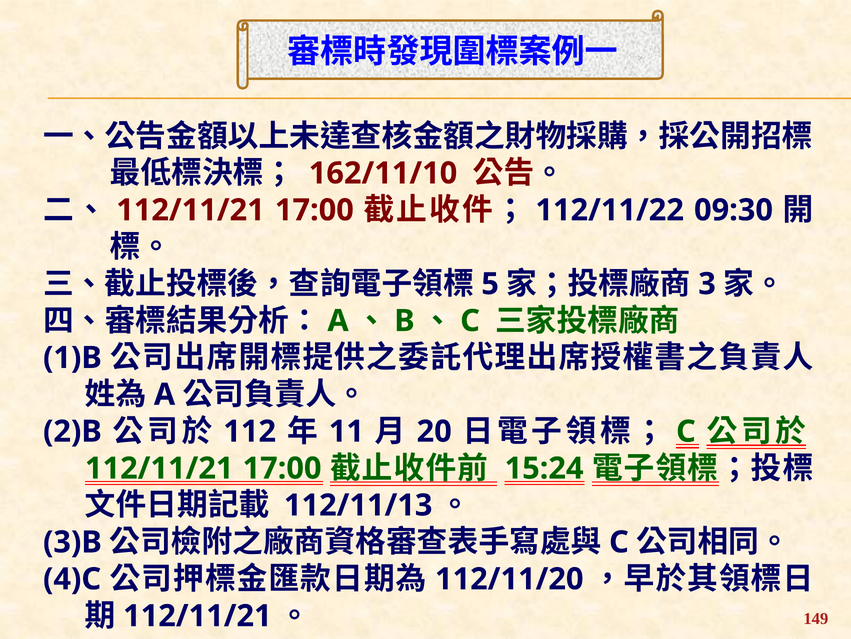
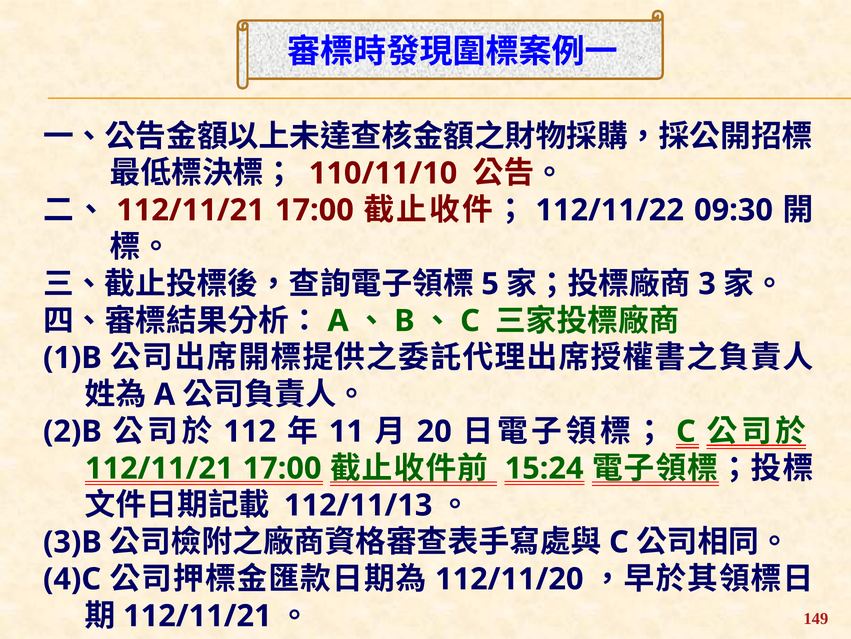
162/11/10: 162/11/10 -> 110/11/10
